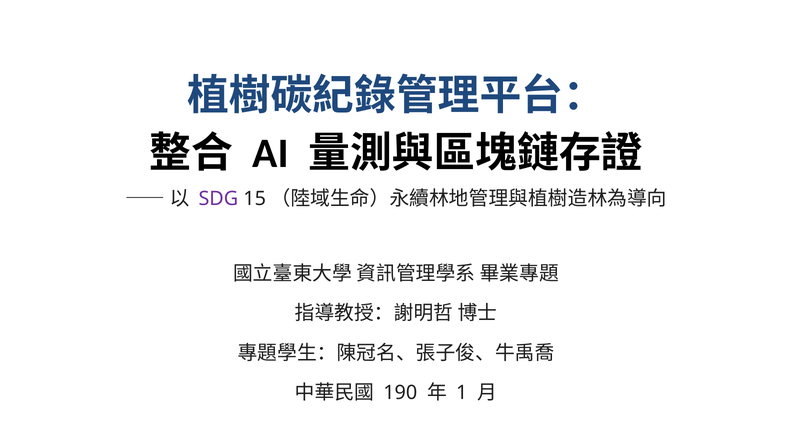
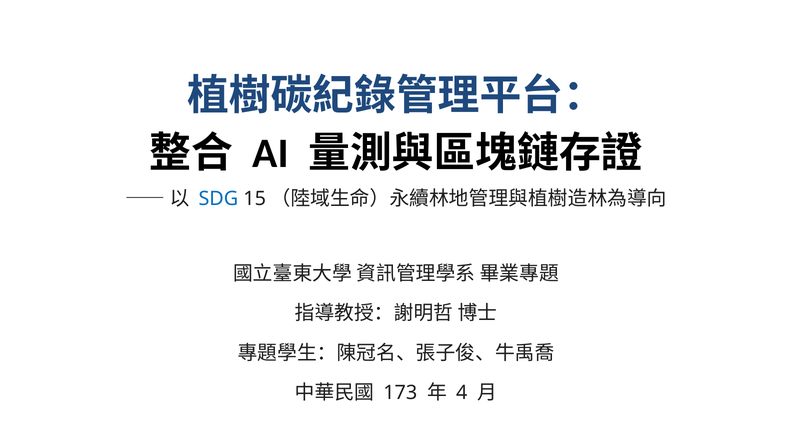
SDG colour: purple -> blue
190: 190 -> 173
1: 1 -> 4
